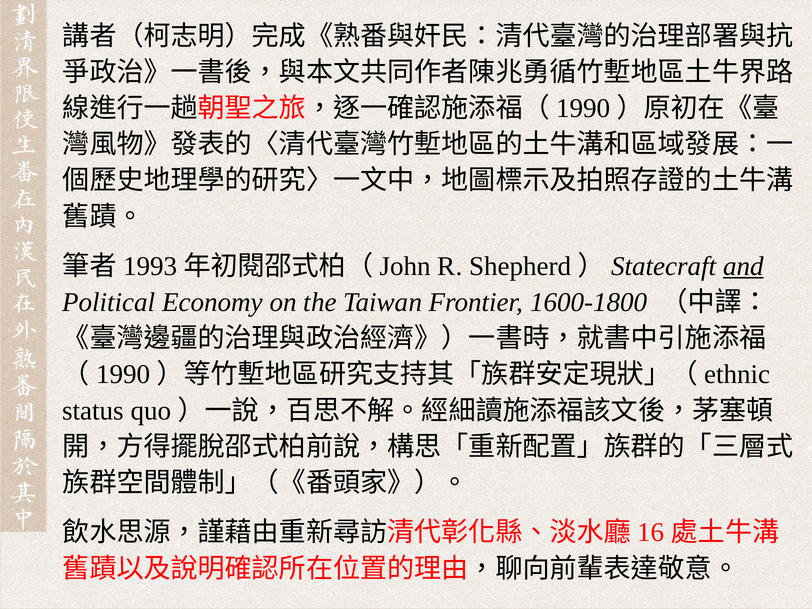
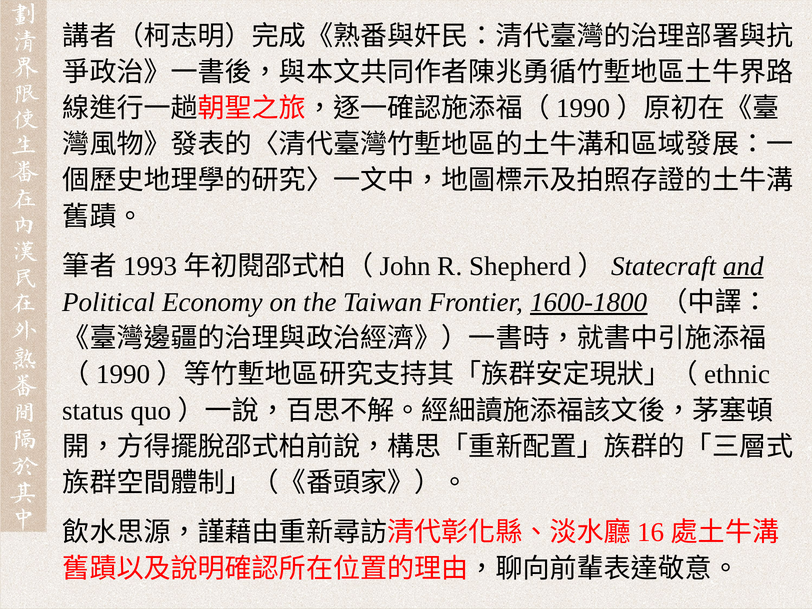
1600-1800 underline: none -> present
